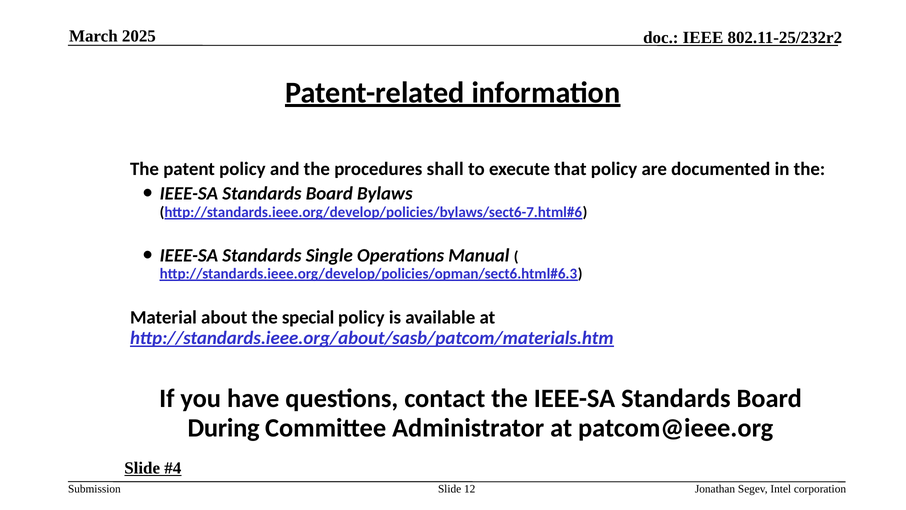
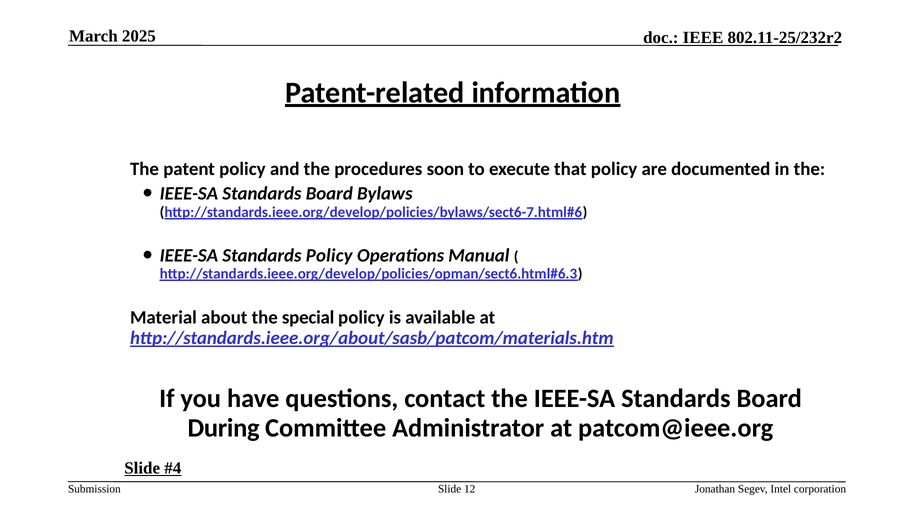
shall: shall -> soon
Standards Single: Single -> Policy
